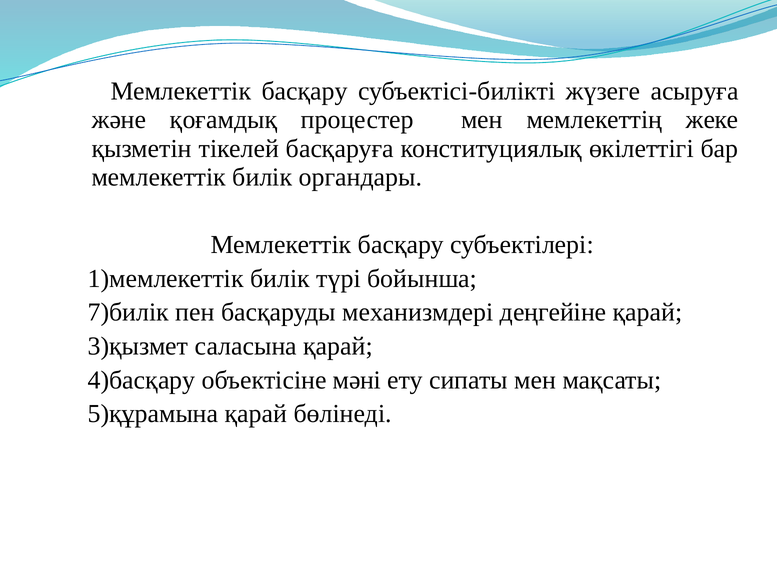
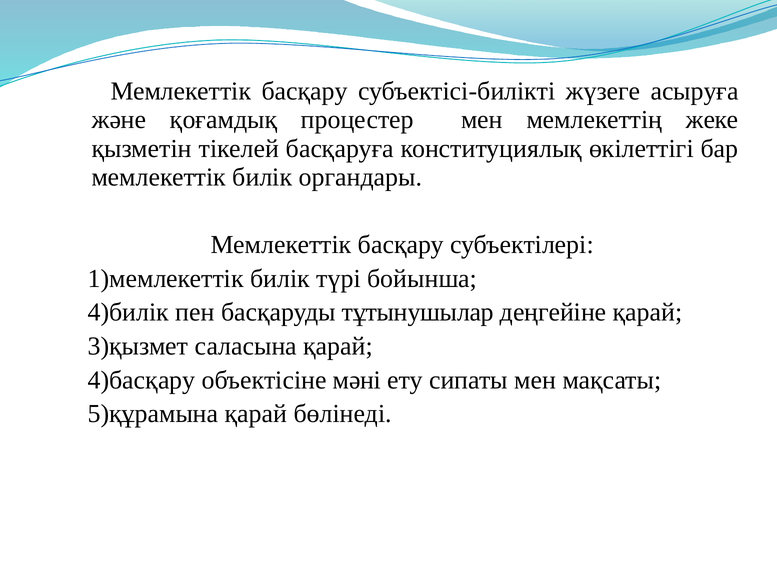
7)билік: 7)билік -> 4)билік
механизмдері: механизмдері -> тұтынушылар
